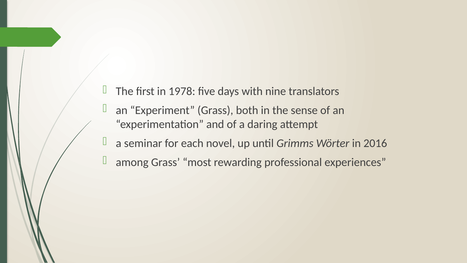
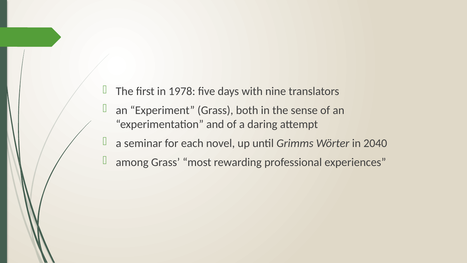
2016: 2016 -> 2040
